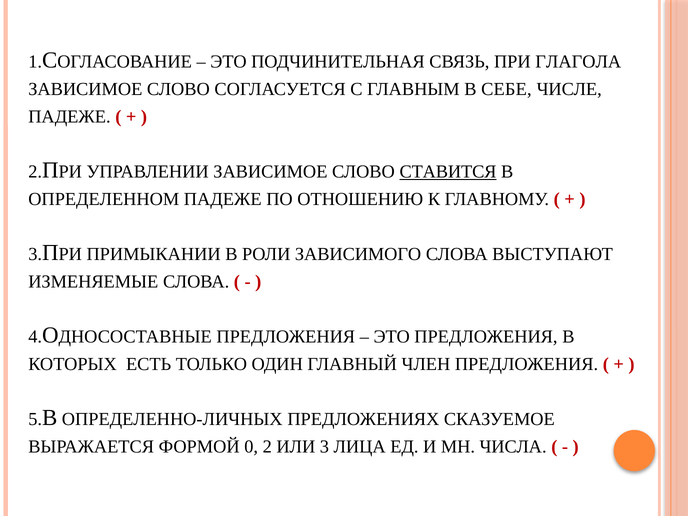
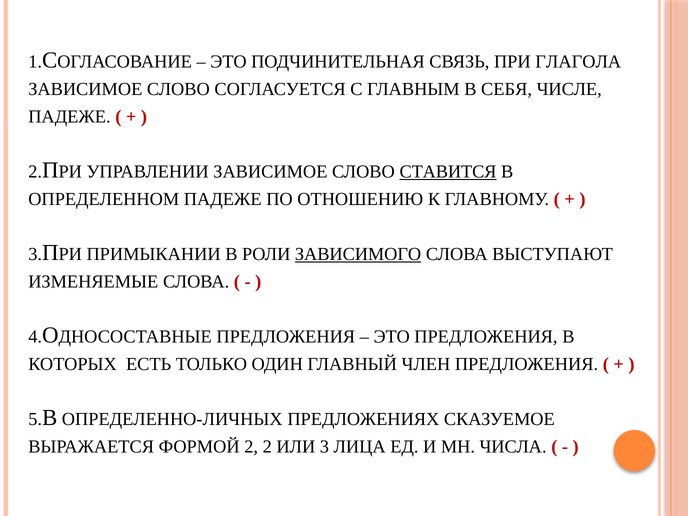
СЕБЕ: СЕБЕ -> СЕБЯ
ЗАВИСИМОГО underline: none -> present
ФОРМОЙ 0: 0 -> 2
